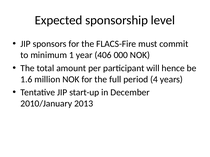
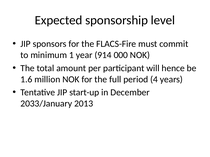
406: 406 -> 914
2010/January: 2010/January -> 2033/January
